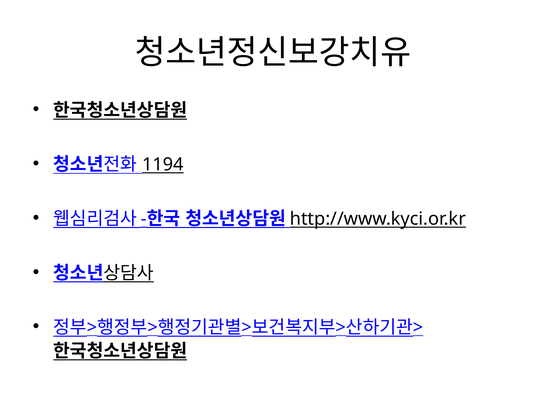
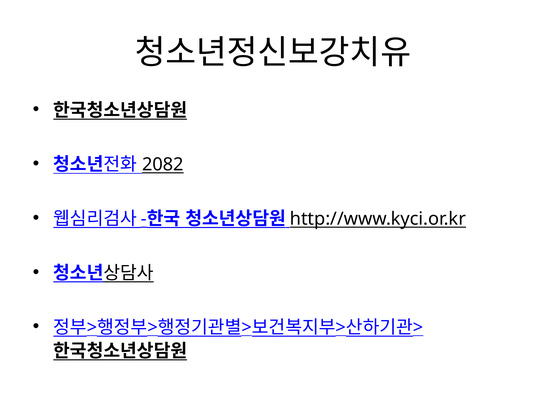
1194: 1194 -> 2082
